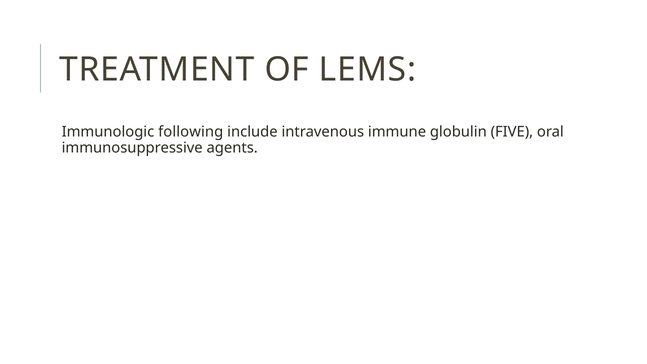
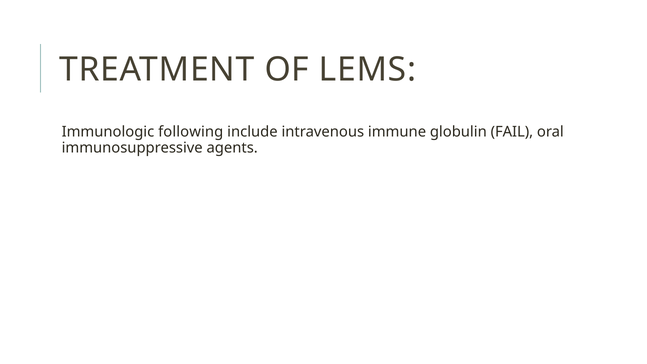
FIVE: FIVE -> FAIL
